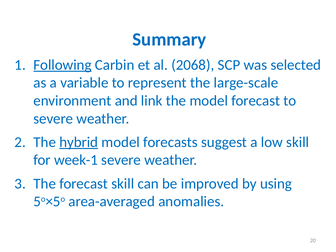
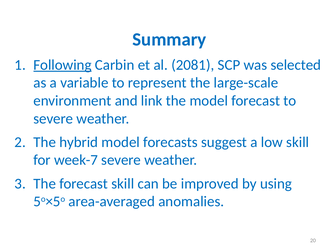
2068: 2068 -> 2081
hybrid underline: present -> none
week-1: week-1 -> week-7
